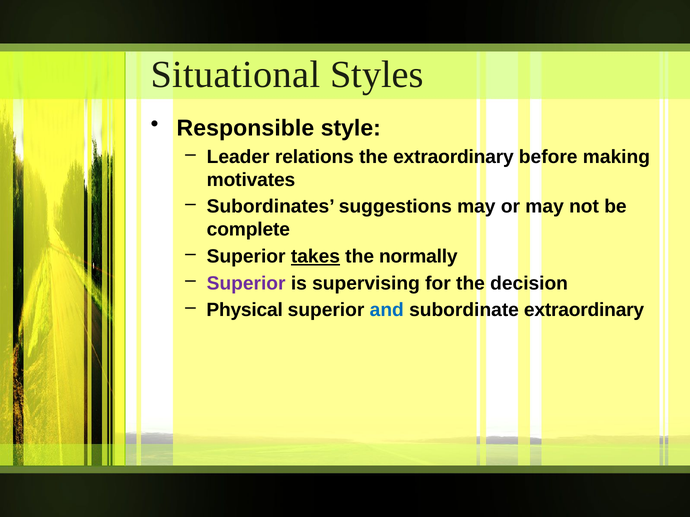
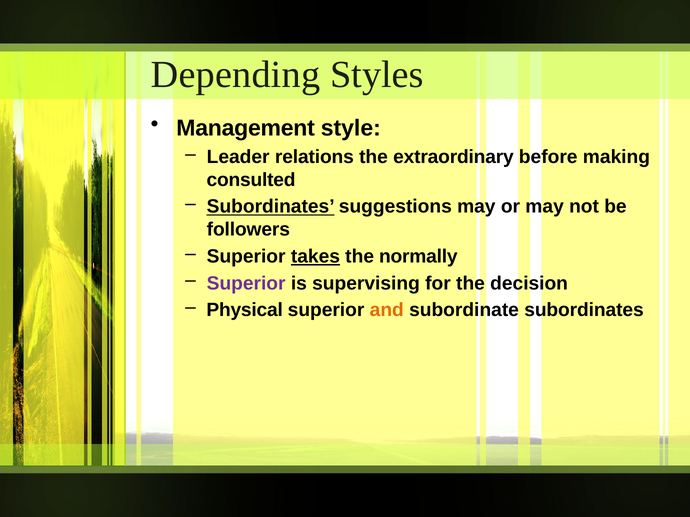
Situational: Situational -> Depending
Responsible: Responsible -> Management
motivates: motivates -> consulted
Subordinates at (271, 207) underline: none -> present
complete: complete -> followers
and colour: blue -> orange
subordinate extraordinary: extraordinary -> subordinates
